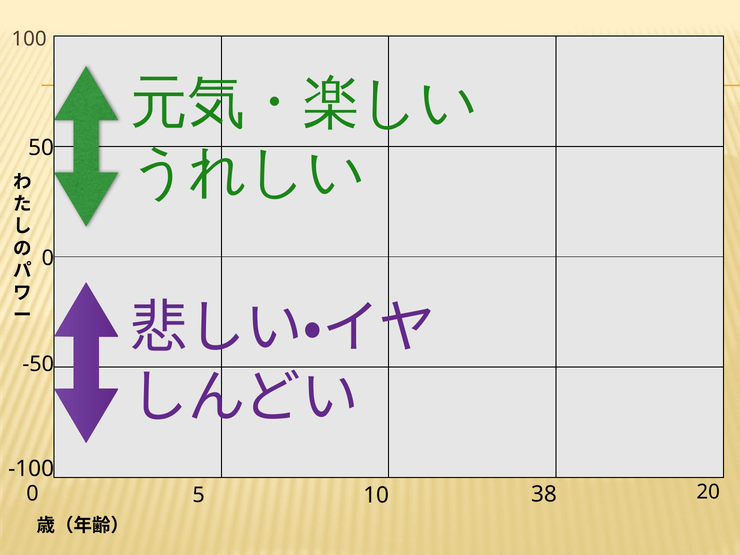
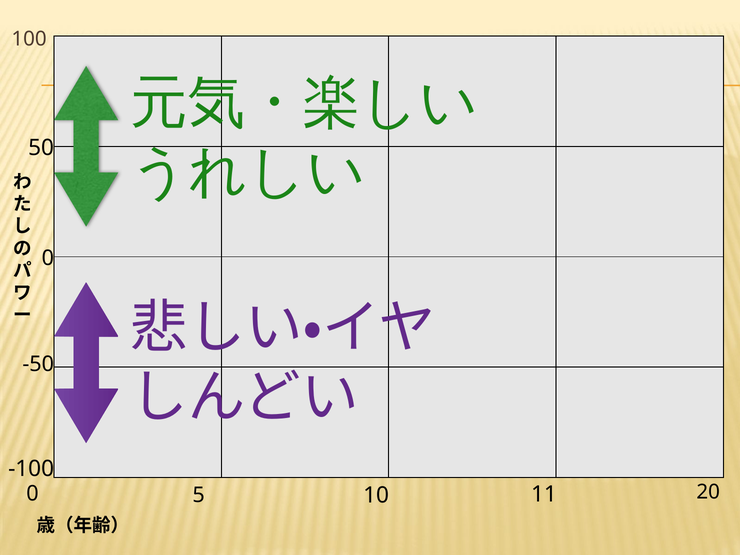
38: 38 -> 11
